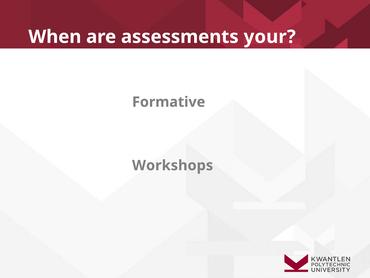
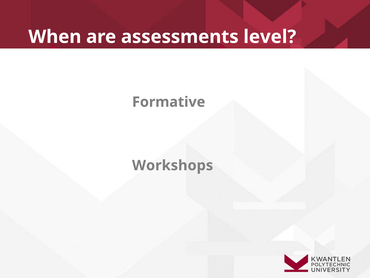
your: your -> level
